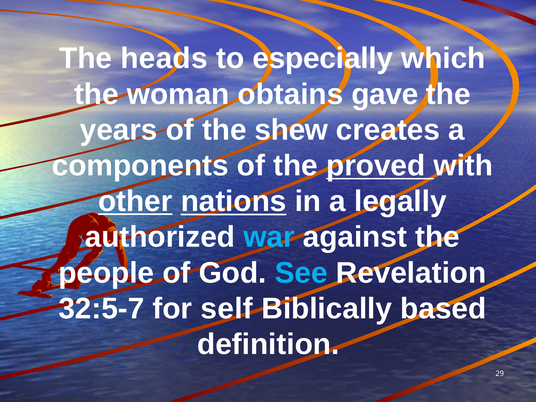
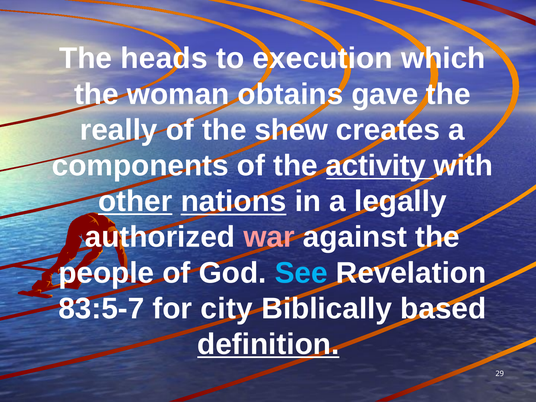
especially: especially -> execution
years: years -> really
proved: proved -> activity
war colour: light blue -> pink
32:5-7: 32:5-7 -> 83:5-7
self: self -> city
definition underline: none -> present
